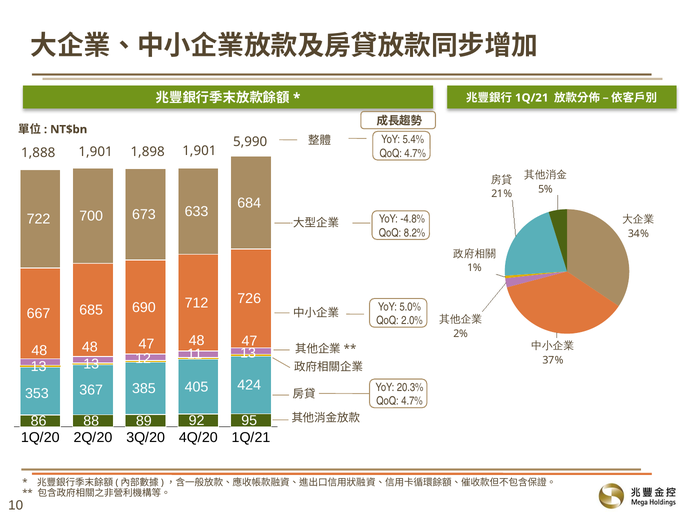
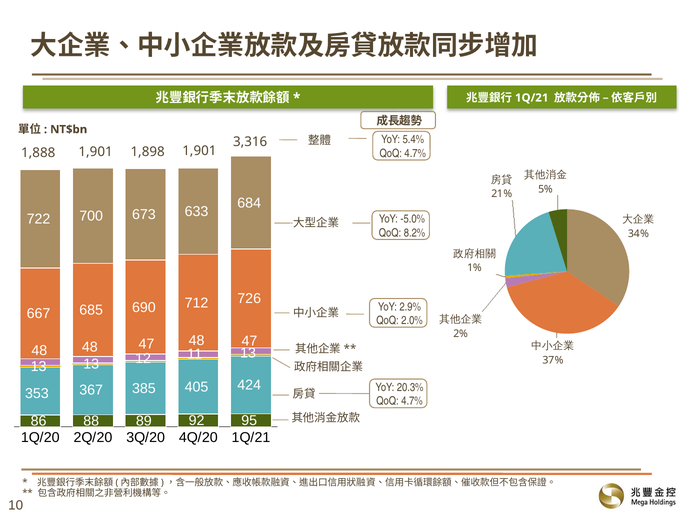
5,990: 5,990 -> 3,316
-4.8%: -4.8% -> -5.0%
5.0%: 5.0% -> 2.9%
